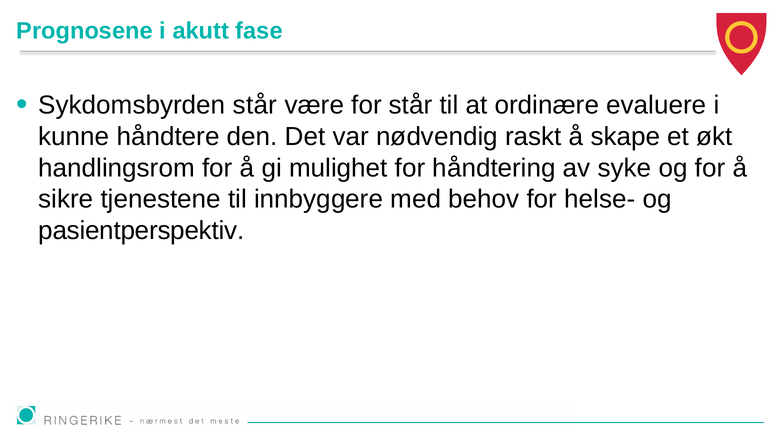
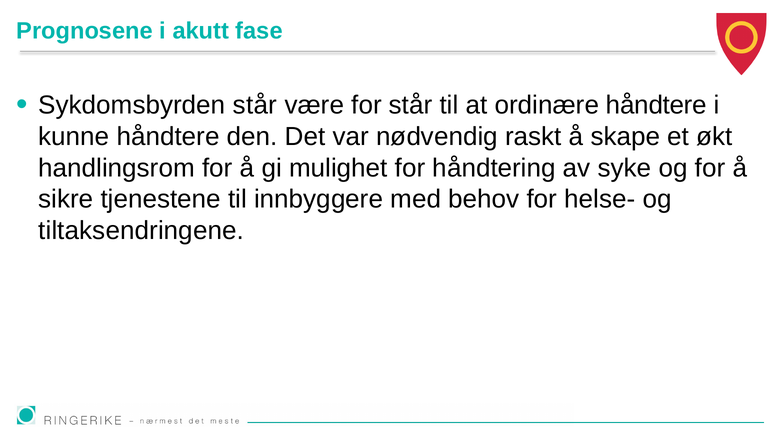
ordinære evaluere: evaluere -> håndtere
pasientperspektiv: pasientperspektiv -> tiltaksendringene
